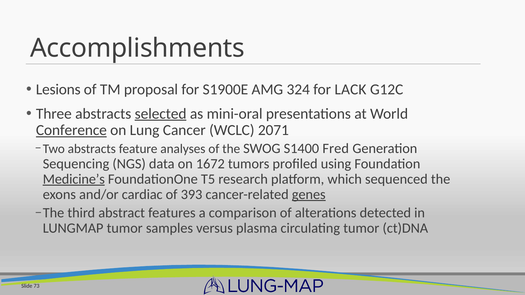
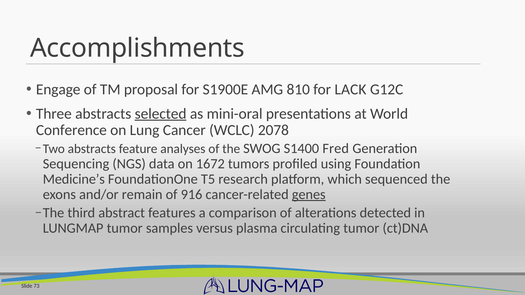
Lesions: Lesions -> Engage
324: 324 -> 810
Conference underline: present -> none
2071: 2071 -> 2078
Medicine’s underline: present -> none
cardiac: cardiac -> remain
393: 393 -> 916
